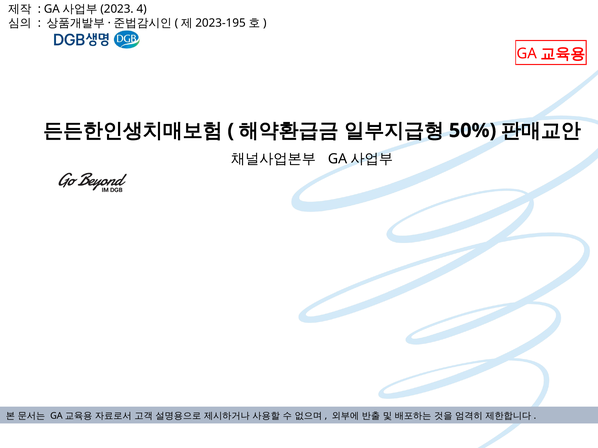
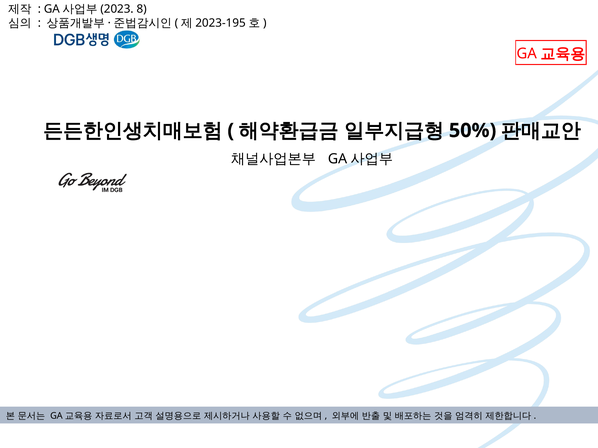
4: 4 -> 8
